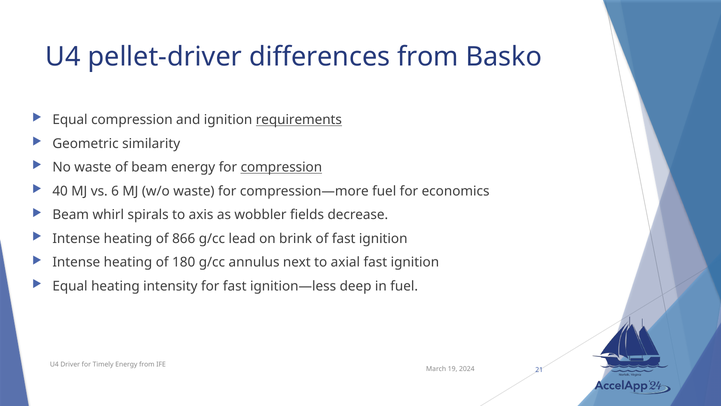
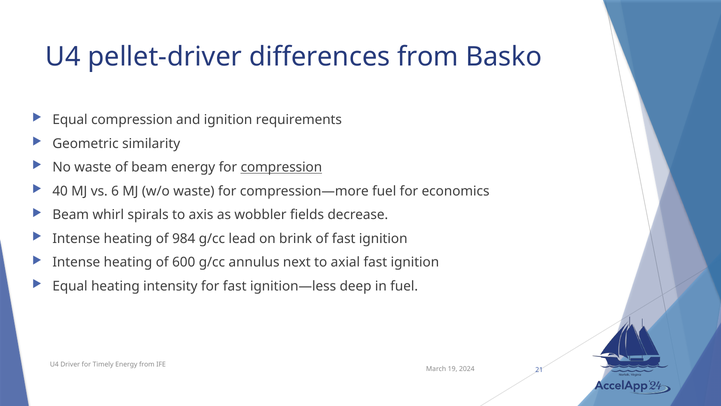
requirements underline: present -> none
866: 866 -> 984
180: 180 -> 600
